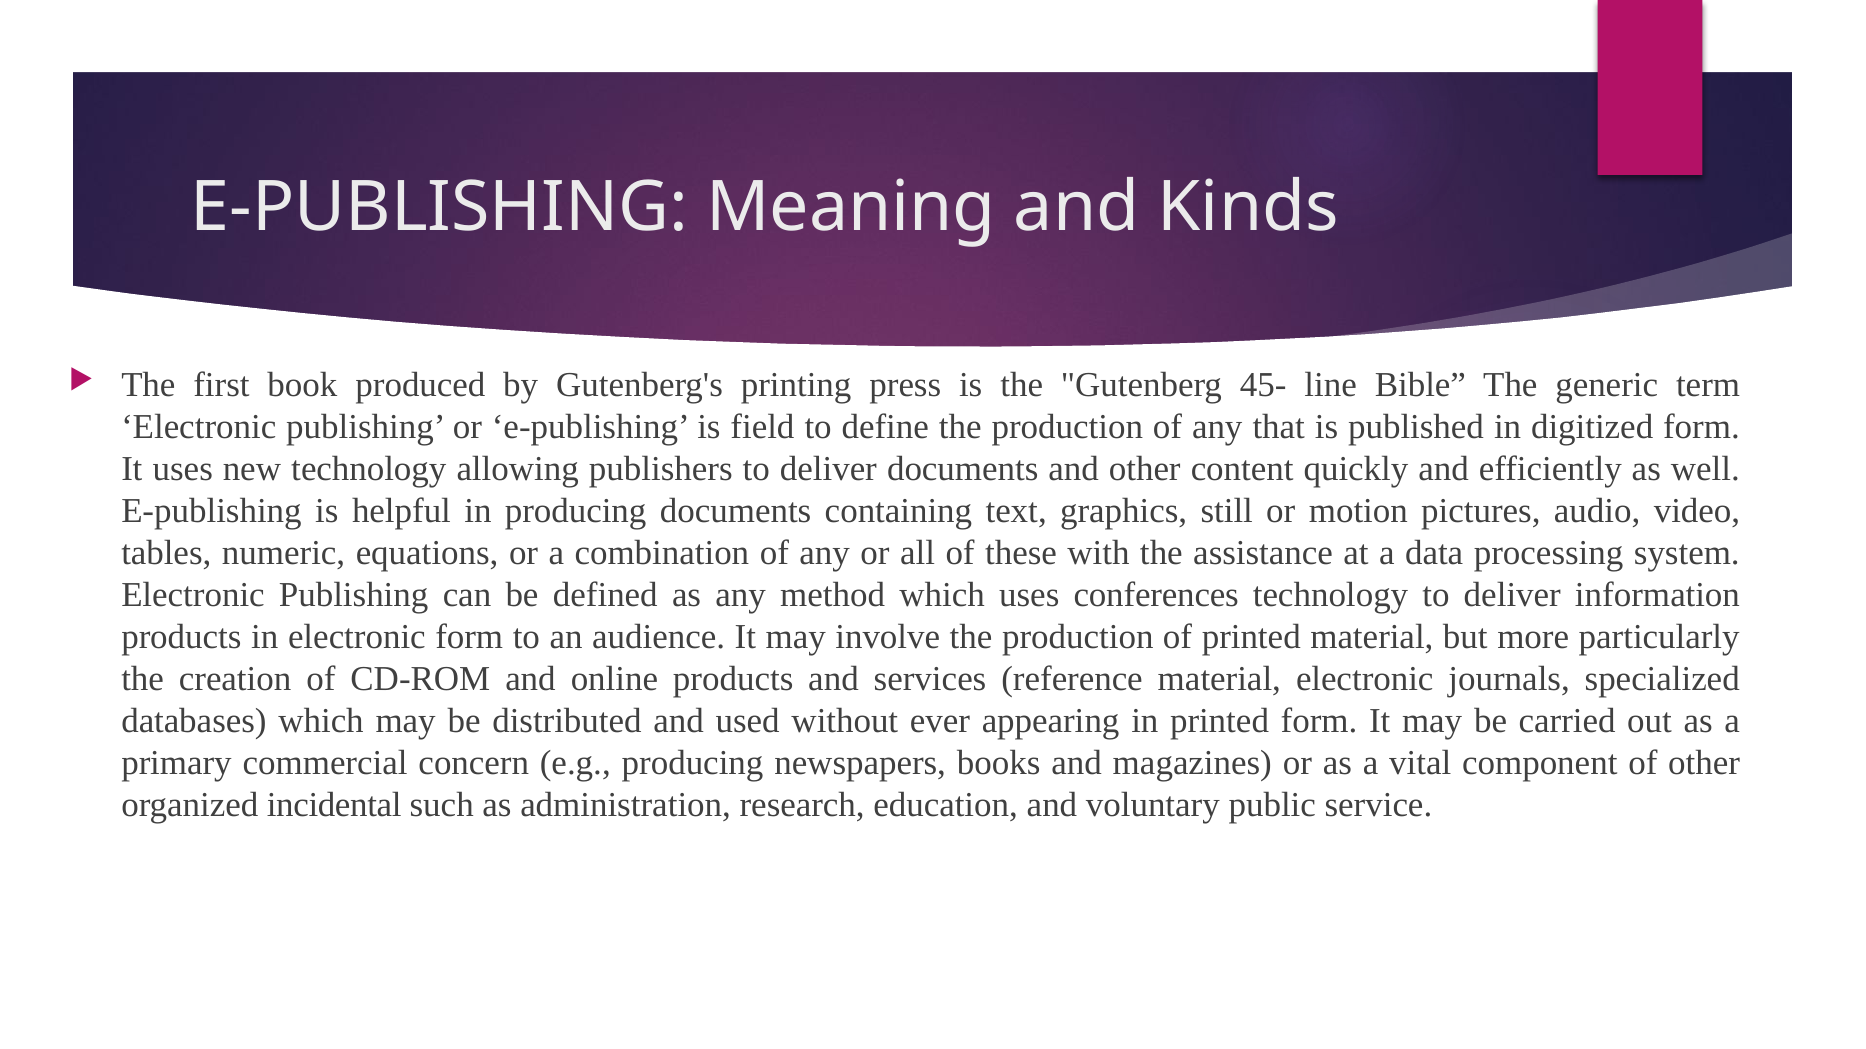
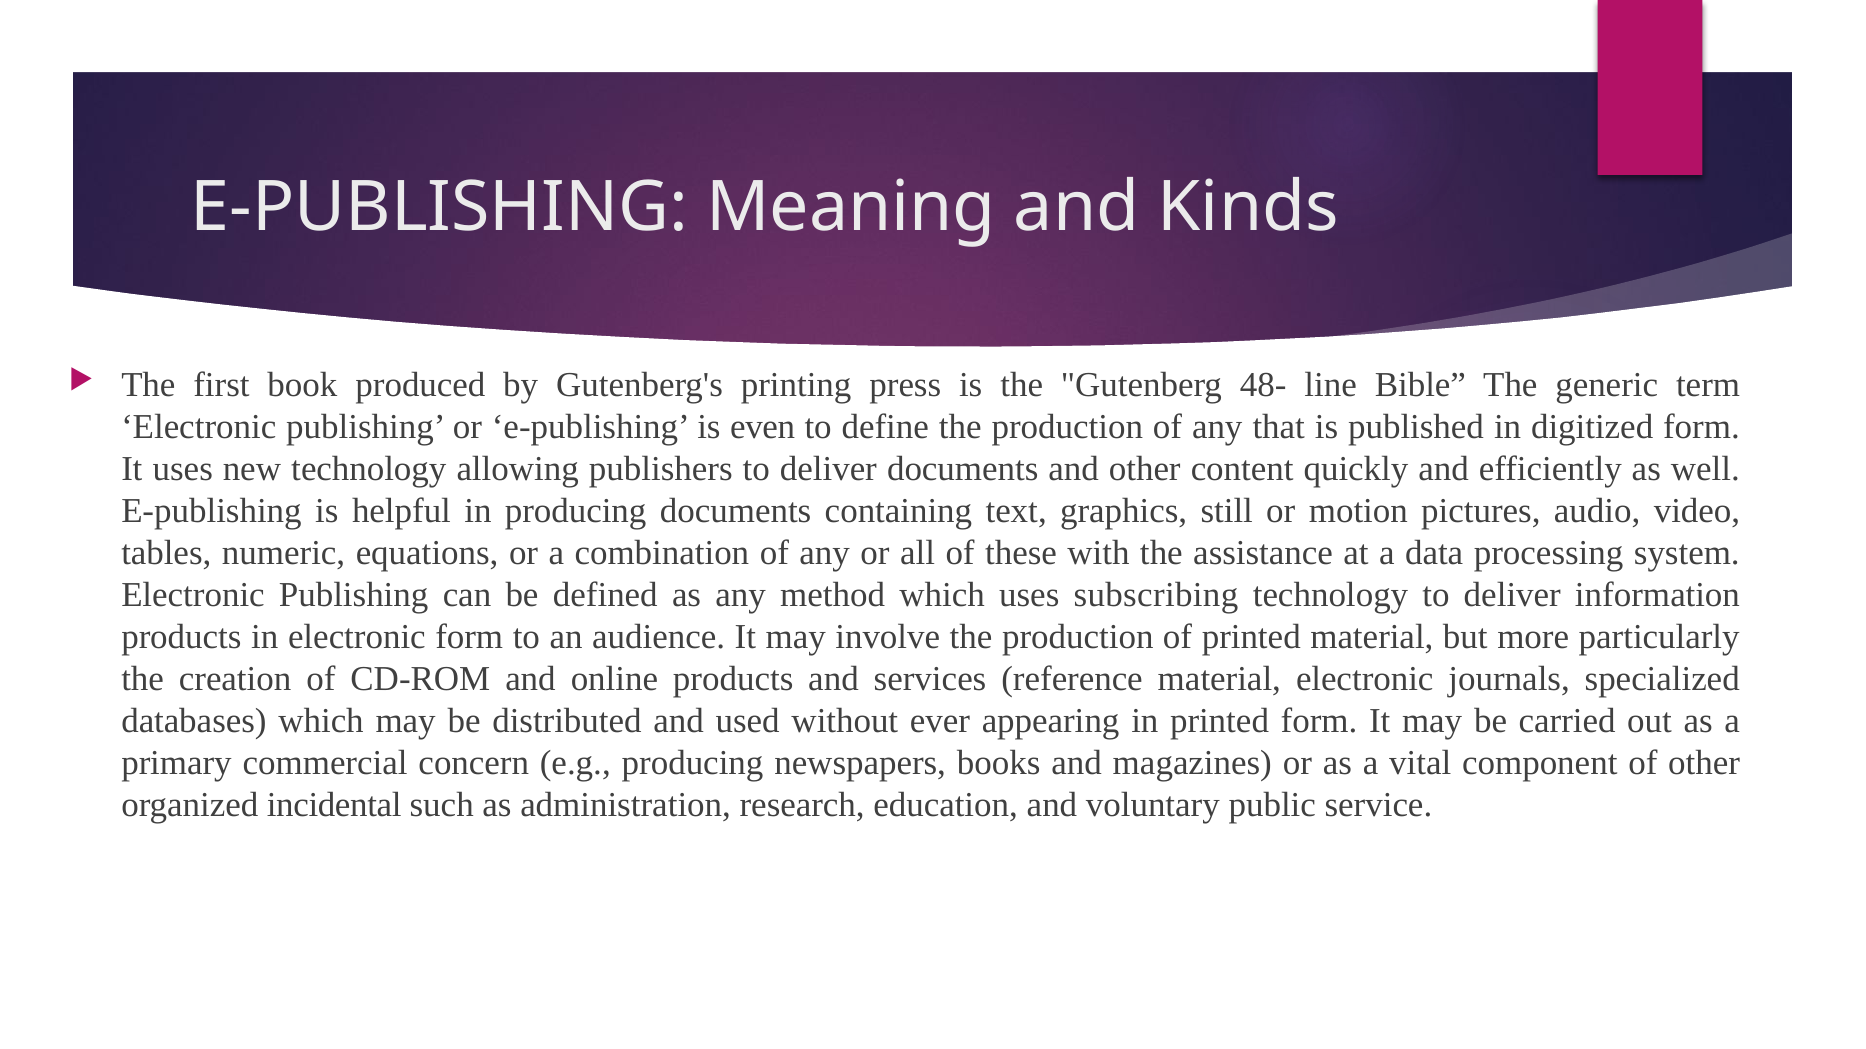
45-: 45- -> 48-
field: field -> even
conferences: conferences -> subscribing
